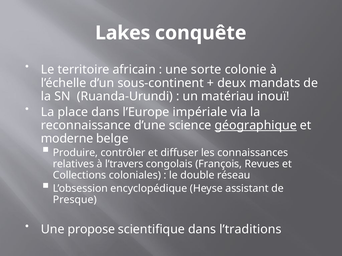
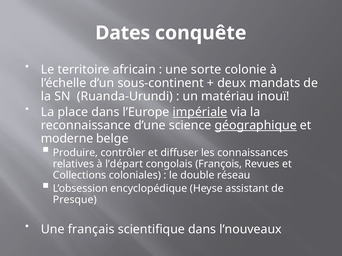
Lakes: Lakes -> Dates
impériale underline: none -> present
l’travers: l’travers -> l’départ
propose: propose -> français
l’traditions: l’traditions -> l’nouveaux
